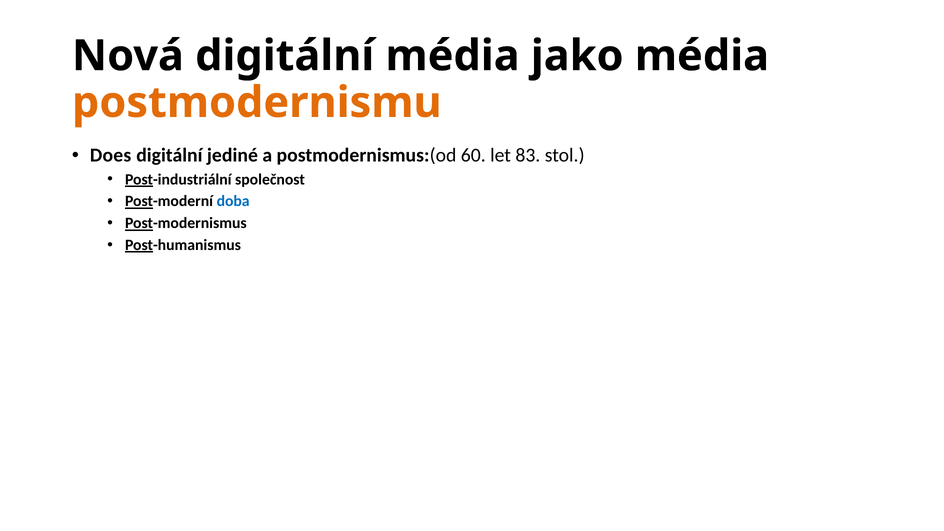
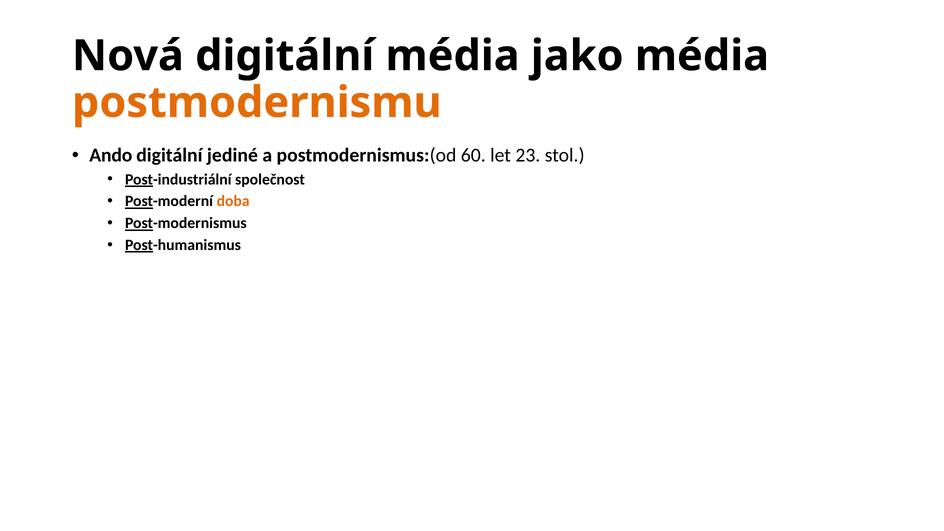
Does: Does -> Ando
83: 83 -> 23
doba colour: blue -> orange
